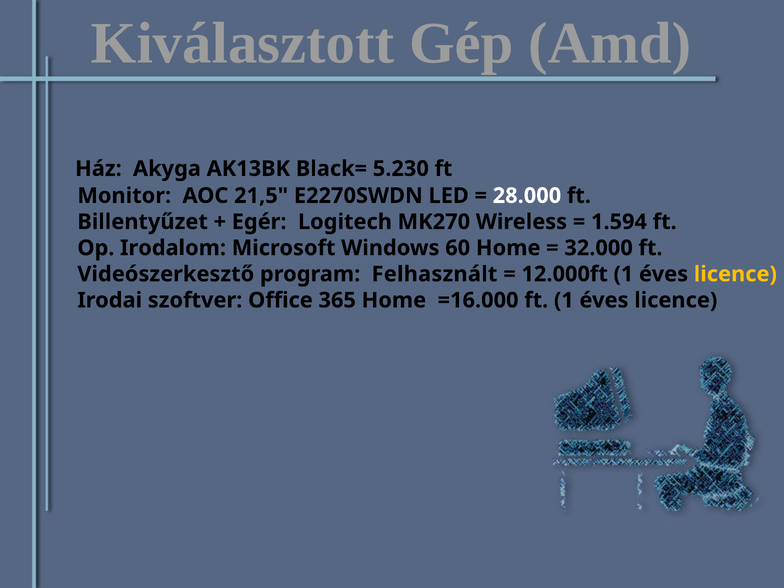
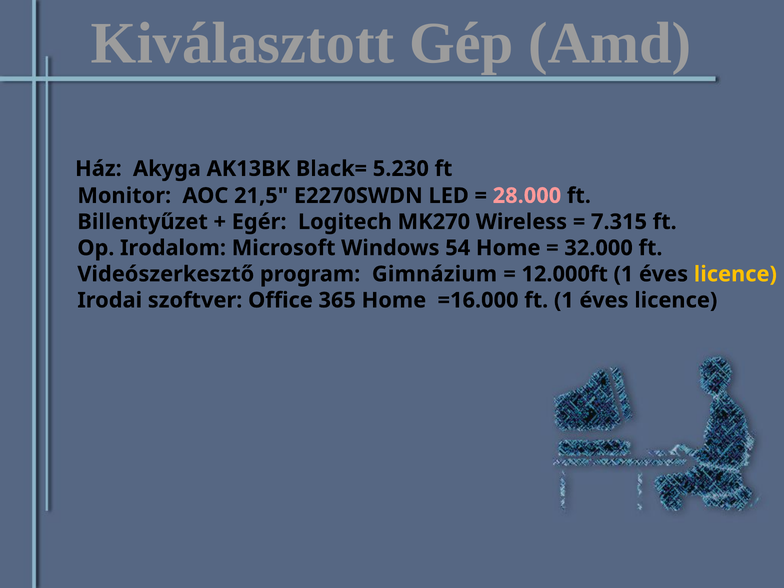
28.000 colour: white -> pink
1.594: 1.594 -> 7.315
60: 60 -> 54
Felhasznált: Felhasznált -> Gimnázium
